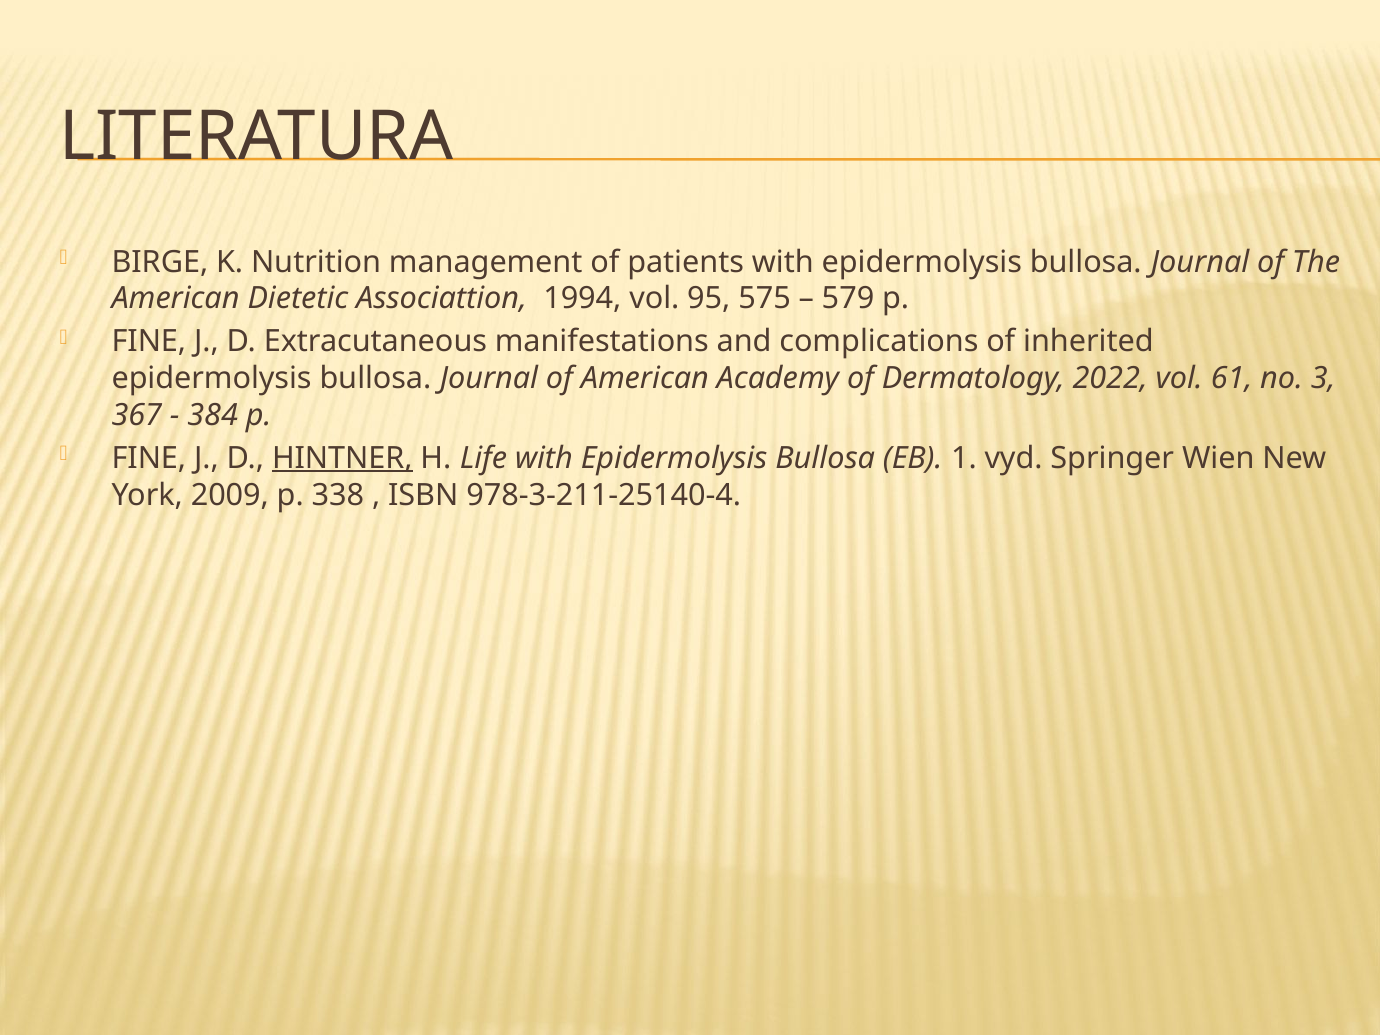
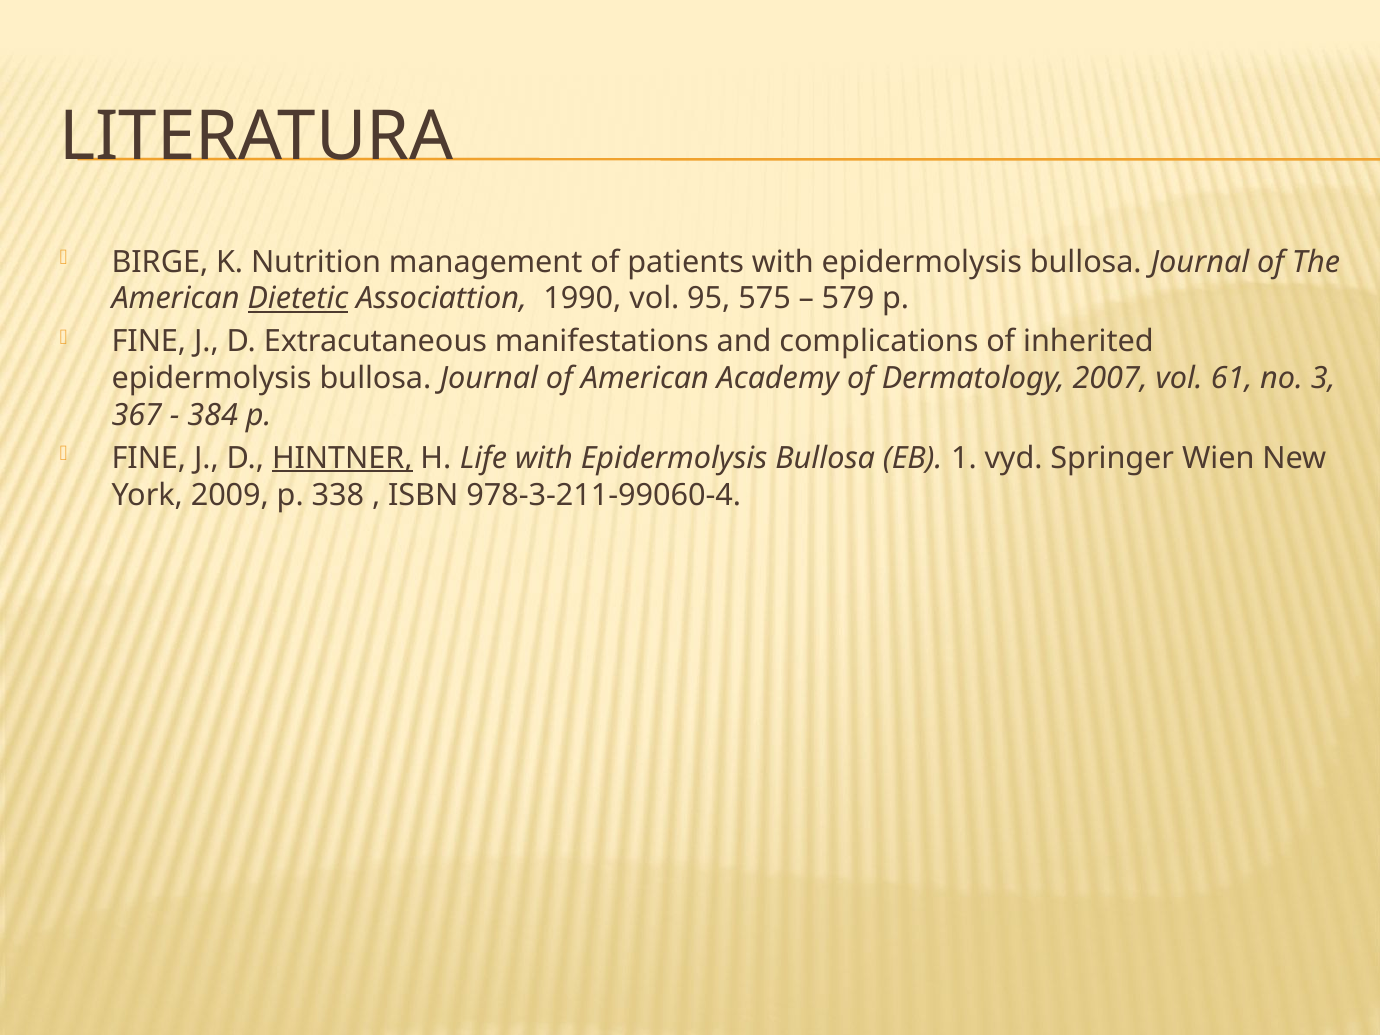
Dietetic underline: none -> present
1994: 1994 -> 1990
2022: 2022 -> 2007
978-3-211-25140-4: 978-3-211-25140-4 -> 978-3-211-99060-4
